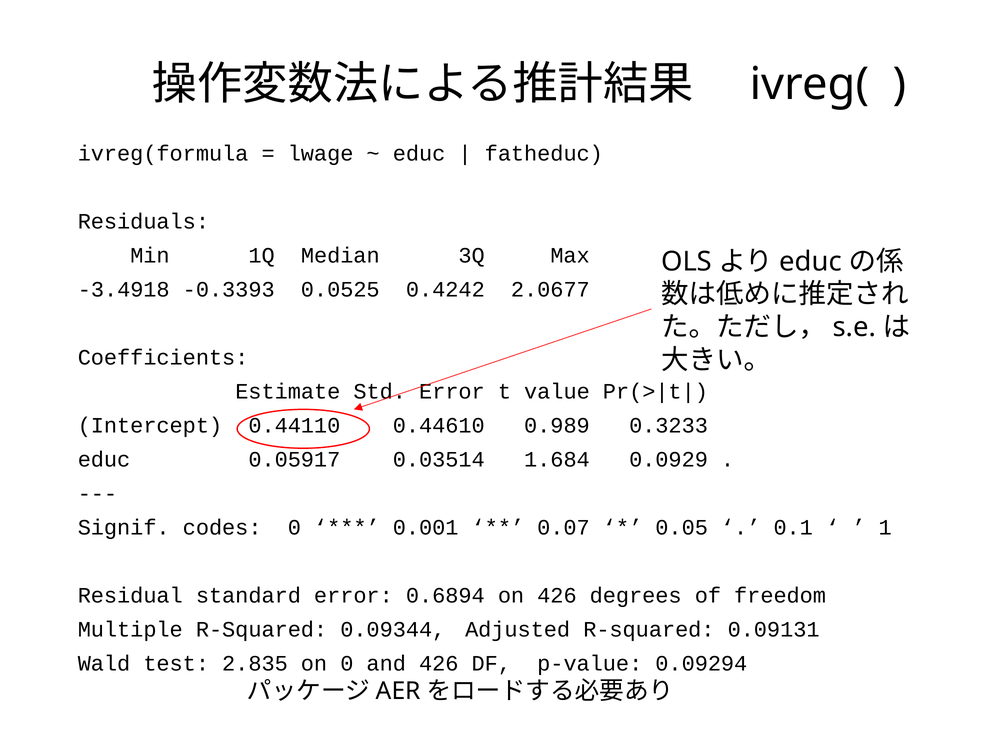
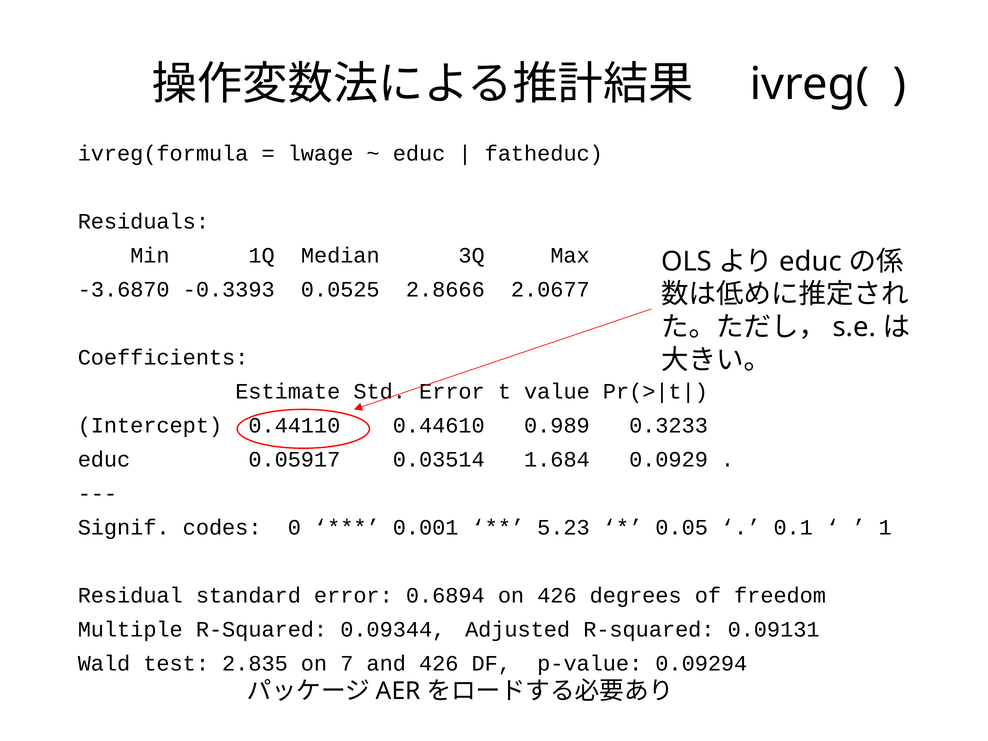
-3.4918: -3.4918 -> -3.6870
0.4242: 0.4242 -> 2.8666
0.07: 0.07 -> 5.23
on 0: 0 -> 7
